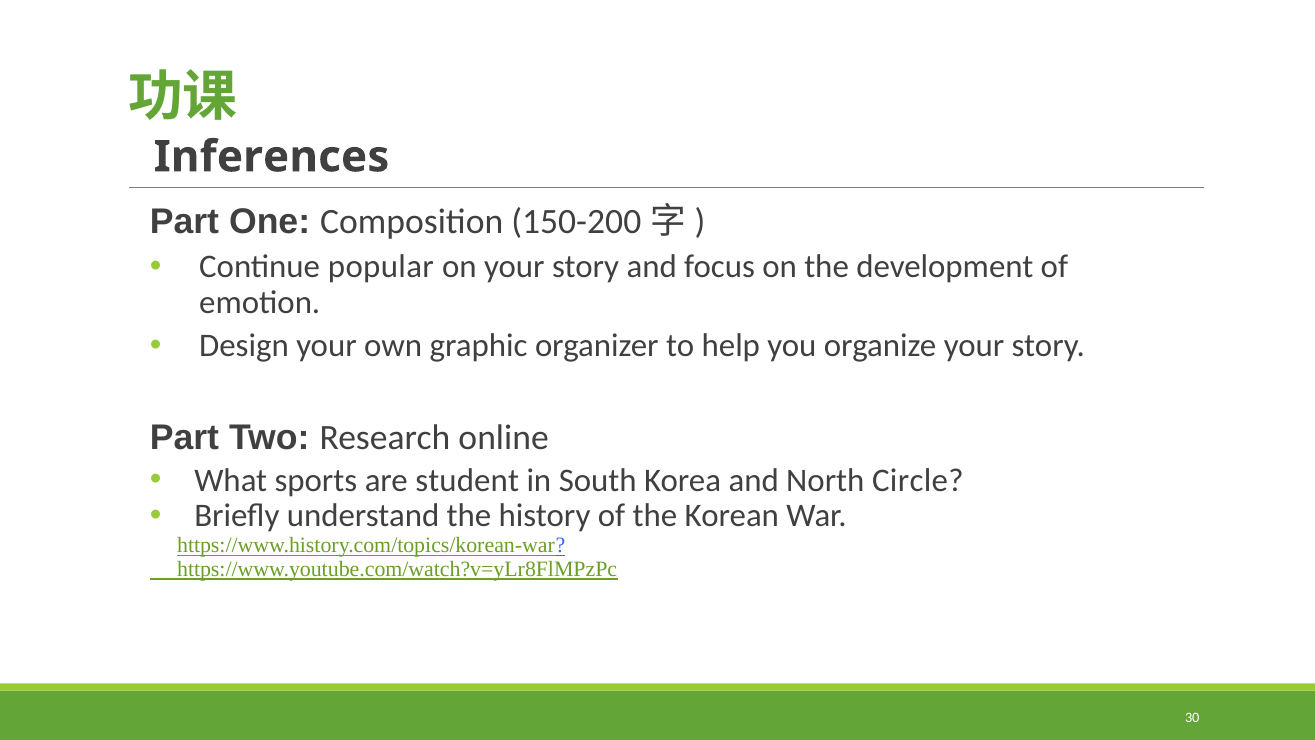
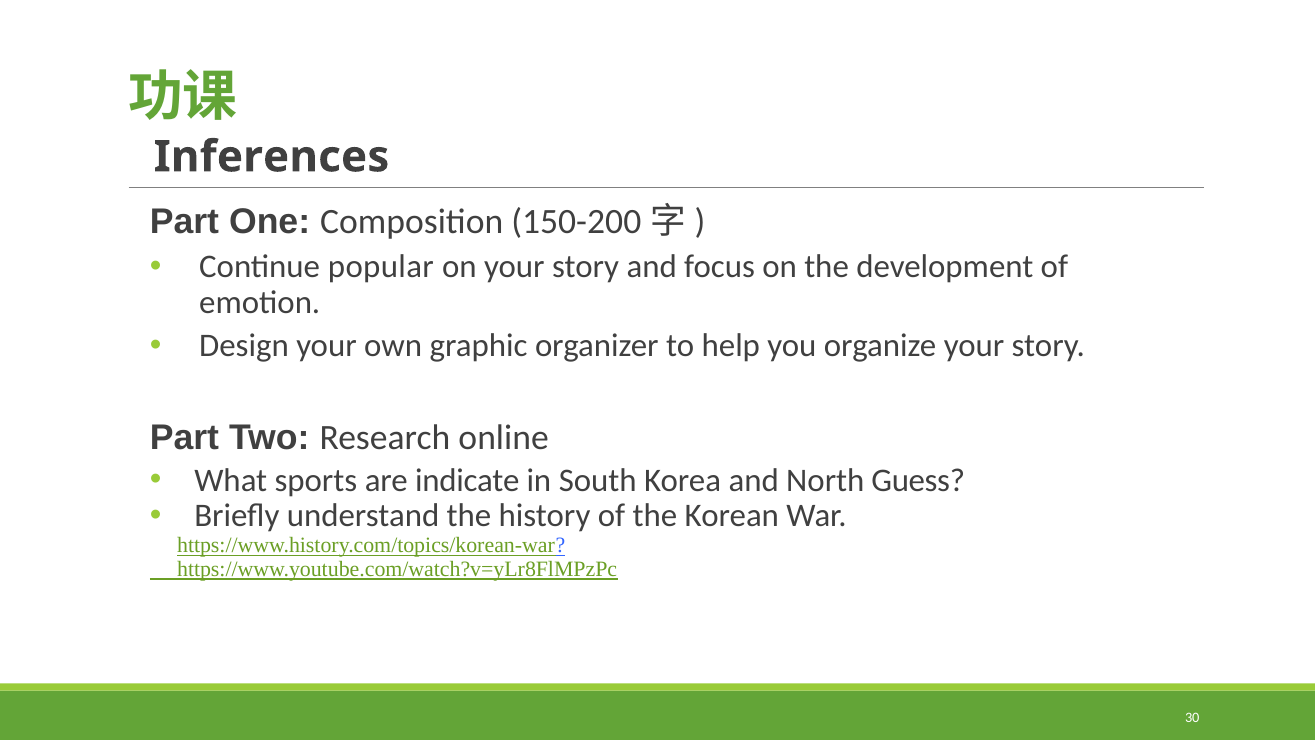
student: student -> indicate
Circle: Circle -> Guess
